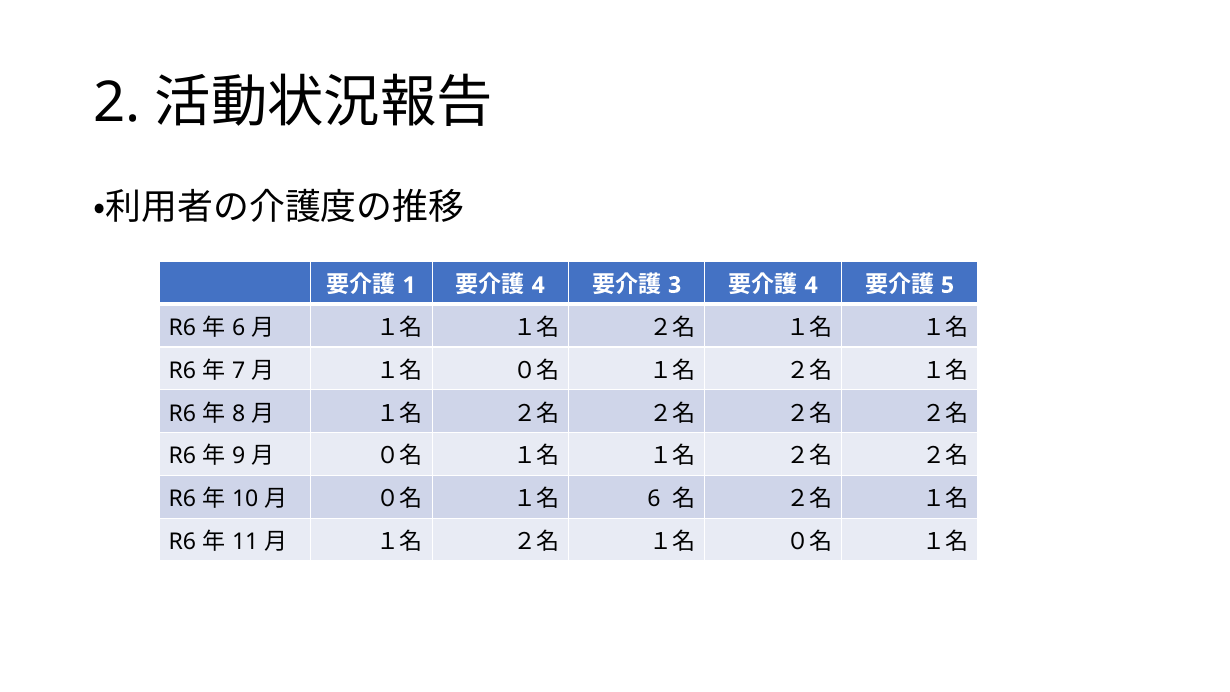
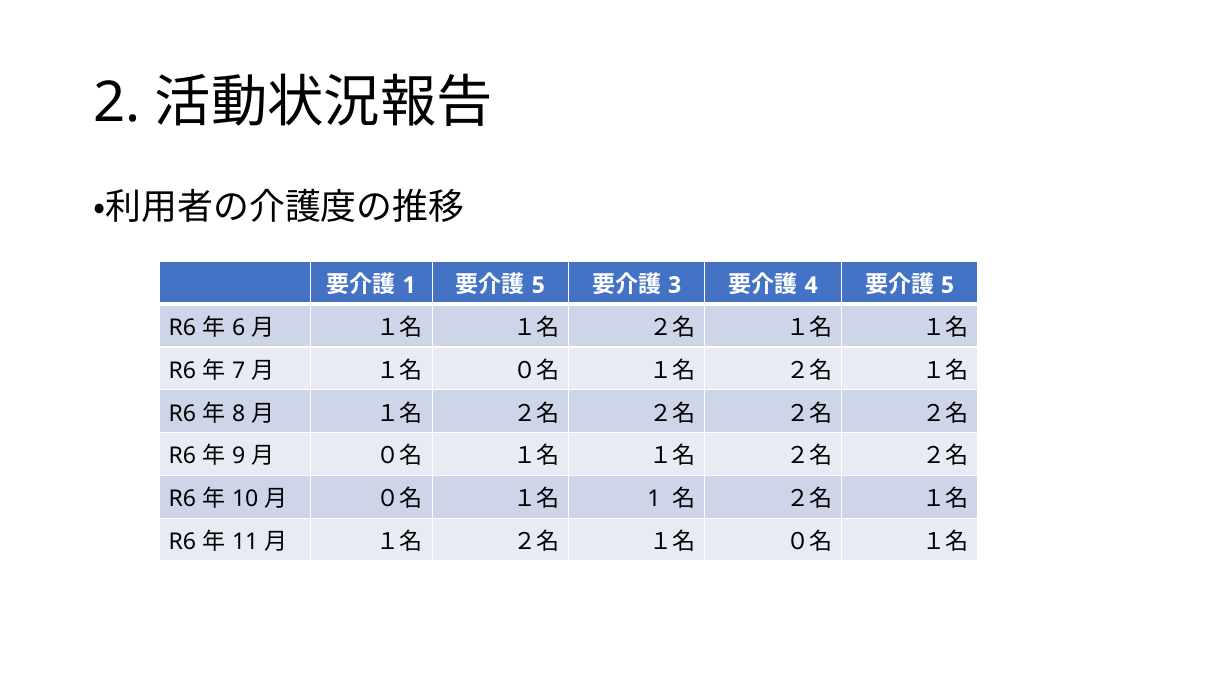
4 at (538, 285): 4 -> 5
6 at (654, 499): 6 -> 1
